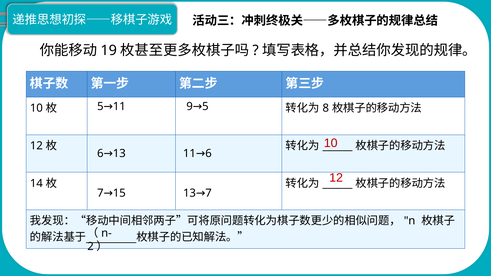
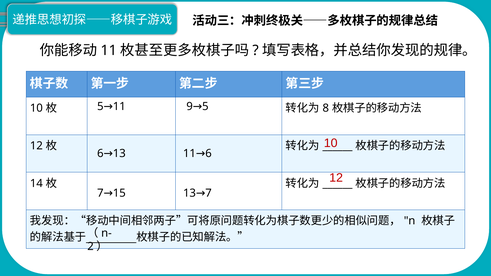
19 at (109, 50): 19 -> 11
